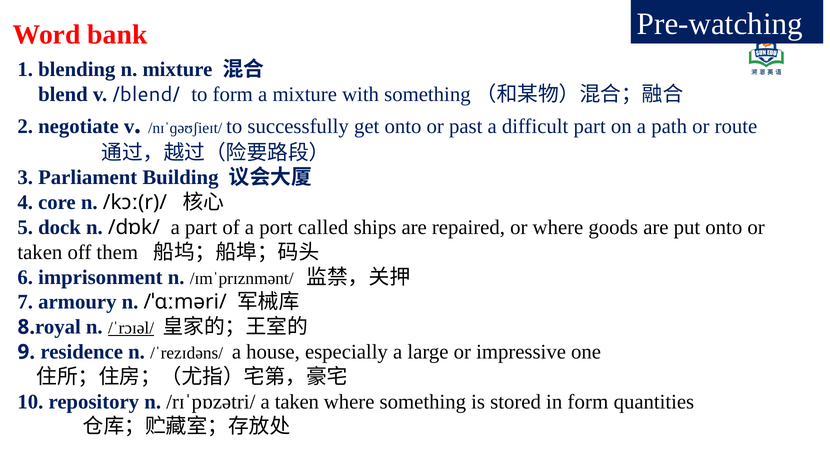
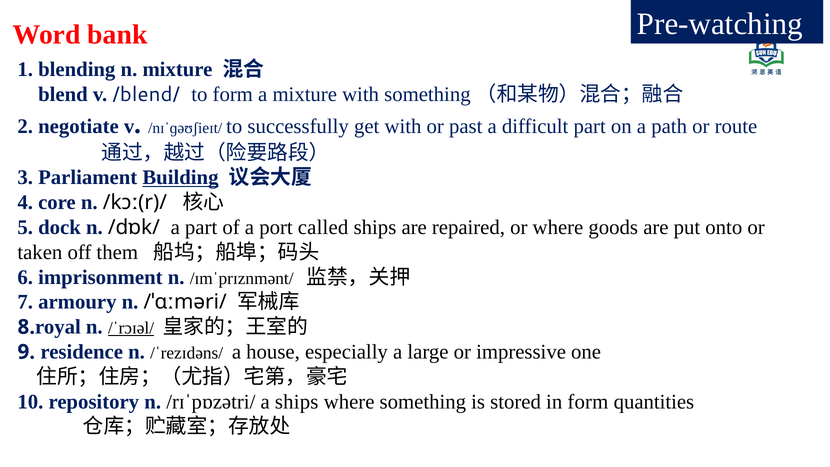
get onto: onto -> with
Building underline: none -> present
a taken: taken -> ships
